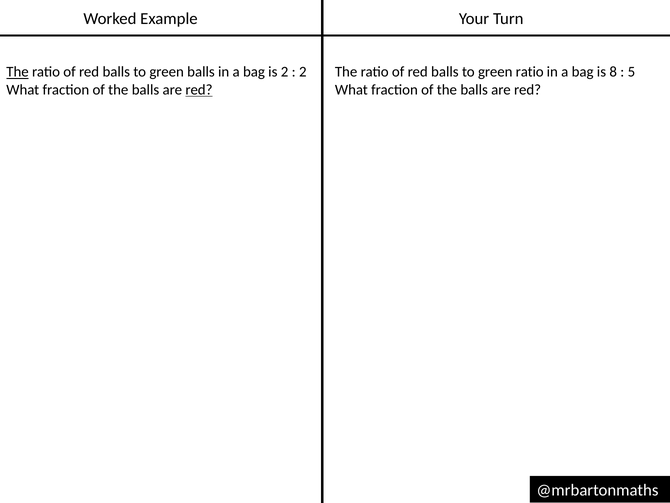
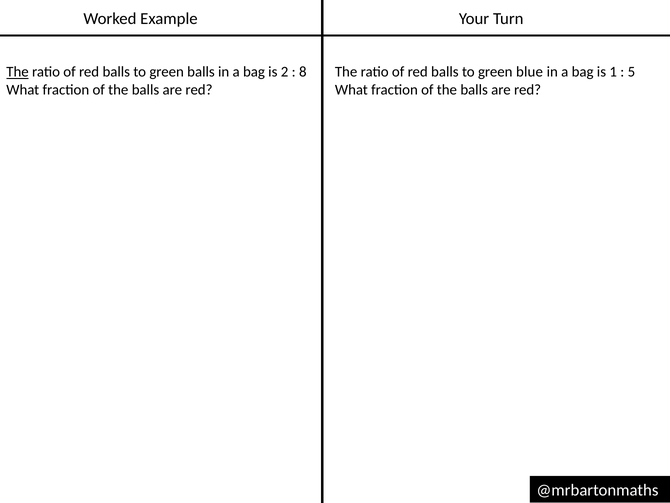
2 at (303, 72): 2 -> 8
green ratio: ratio -> blue
8: 8 -> 1
red at (199, 90) underline: present -> none
